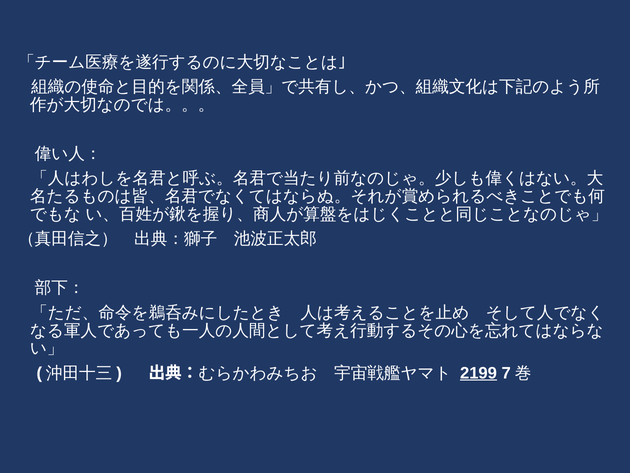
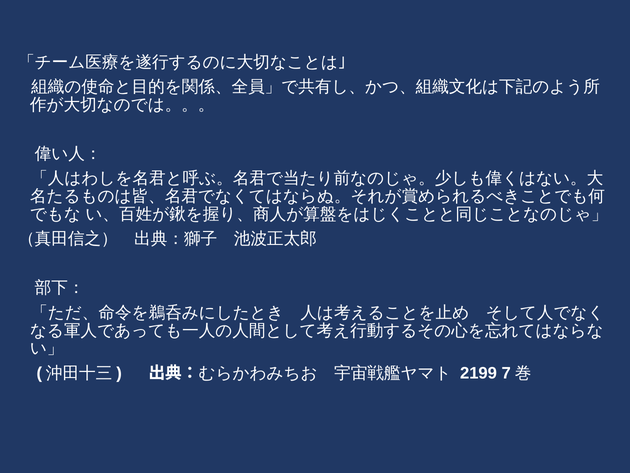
2199 underline: present -> none
